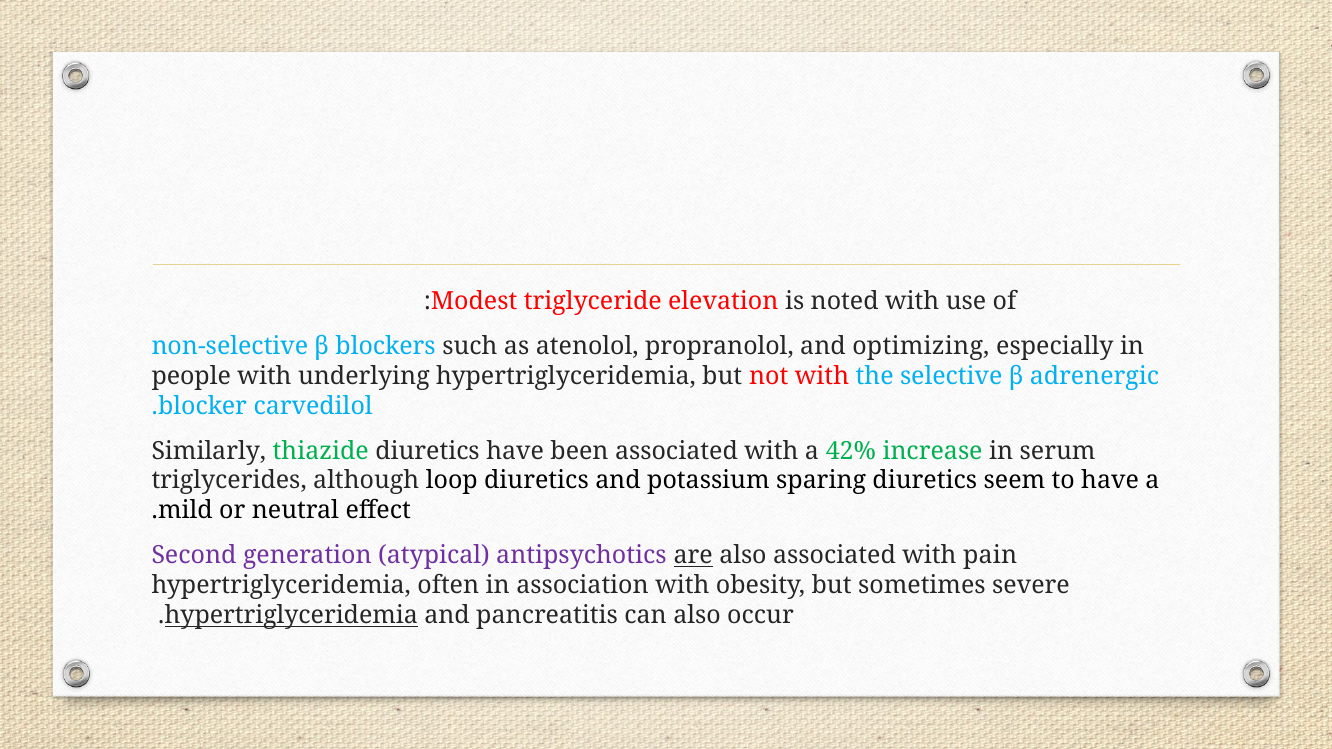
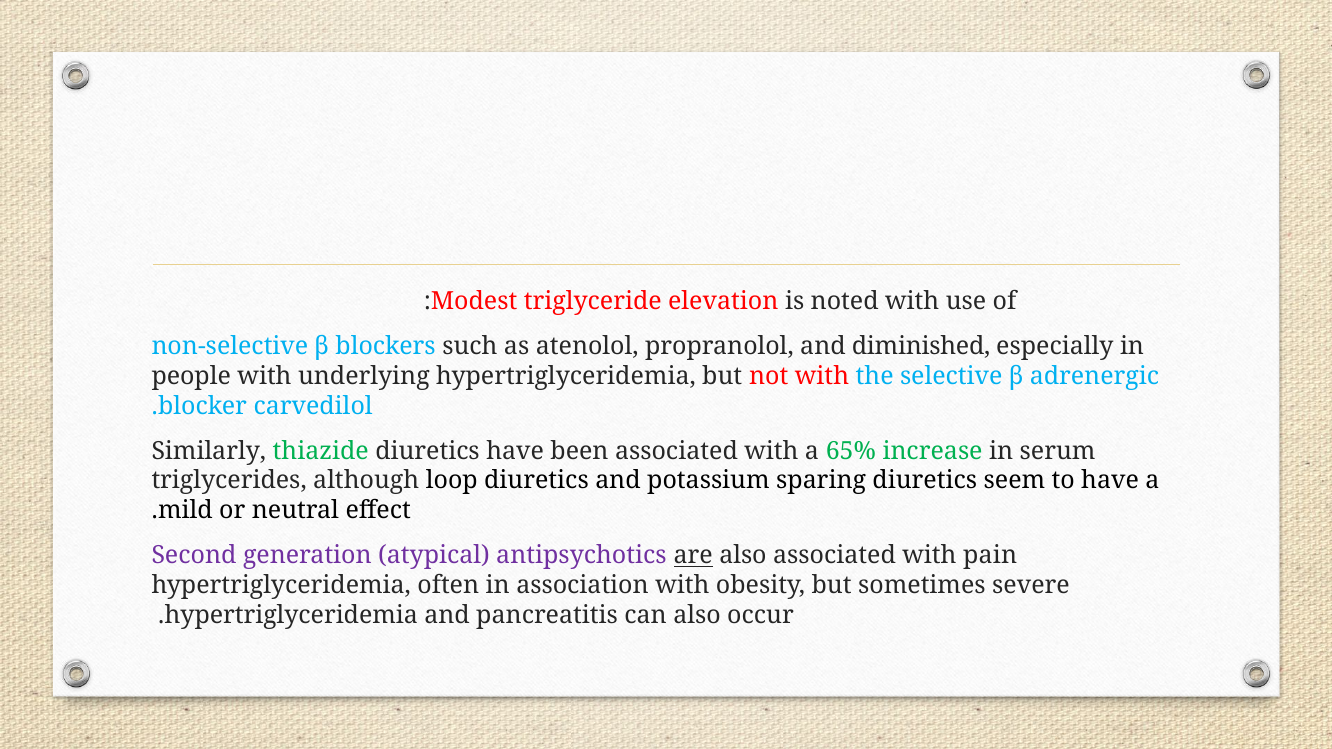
optimizing: optimizing -> diminished
42%: 42% -> 65%
hypertriglyceridemia at (291, 616) underline: present -> none
